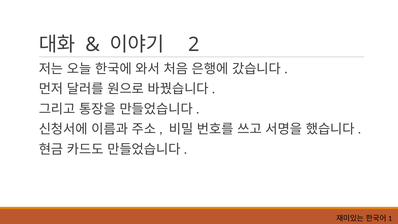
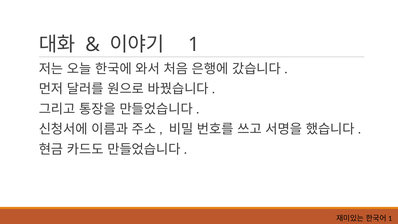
2: 2 -> 1
